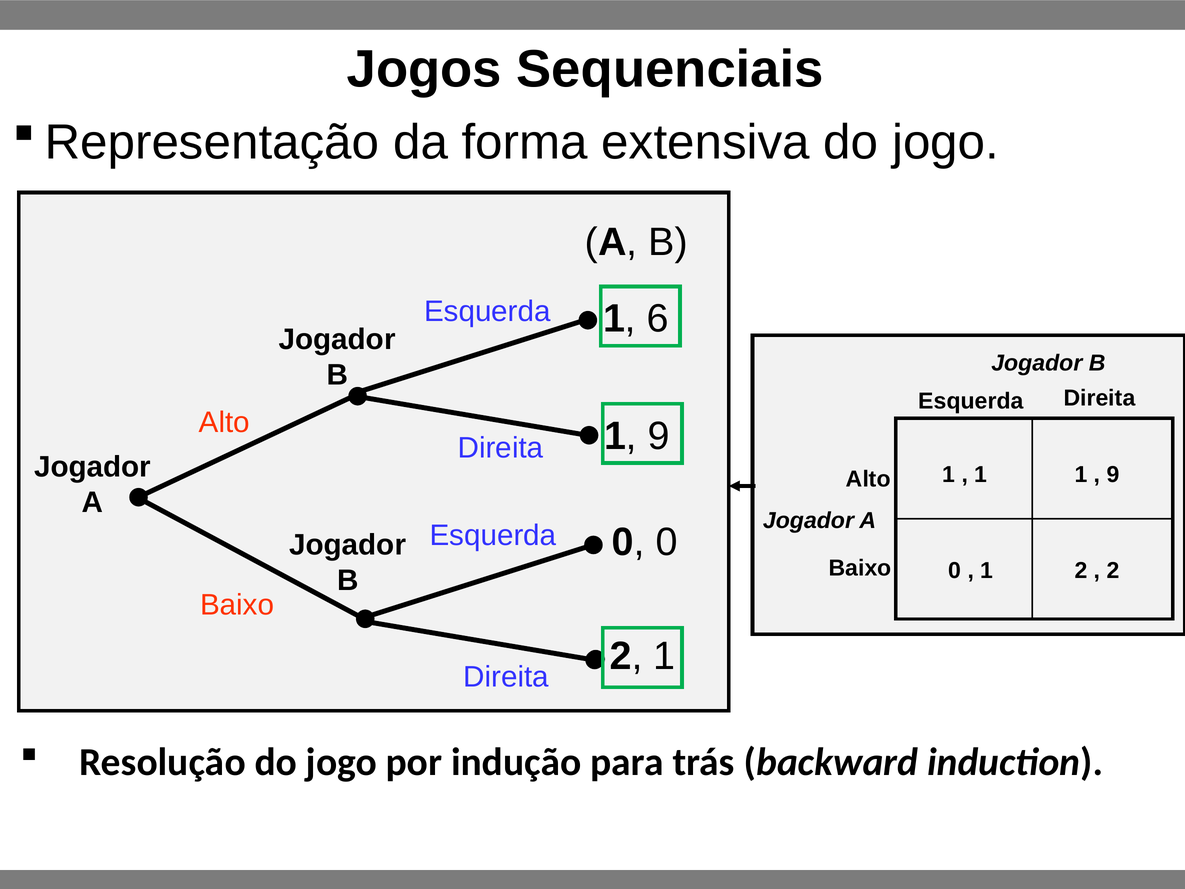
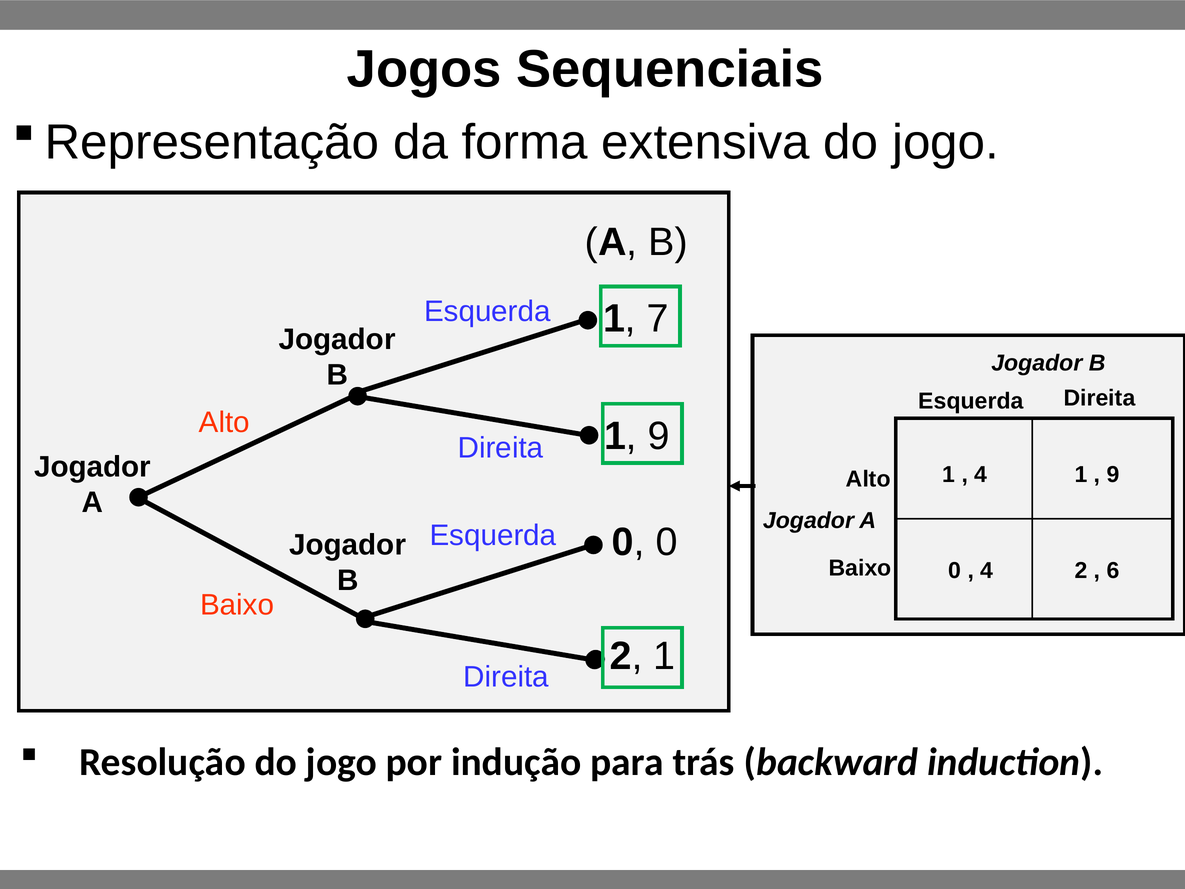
6: 6 -> 7
1 at (981, 475): 1 -> 4
1 at (987, 570): 1 -> 4
2 at (1113, 570): 2 -> 6
